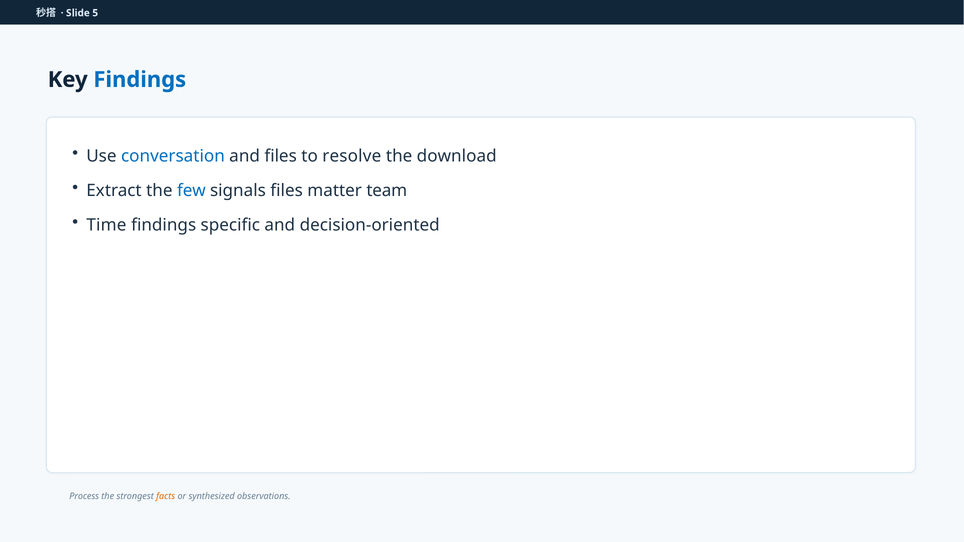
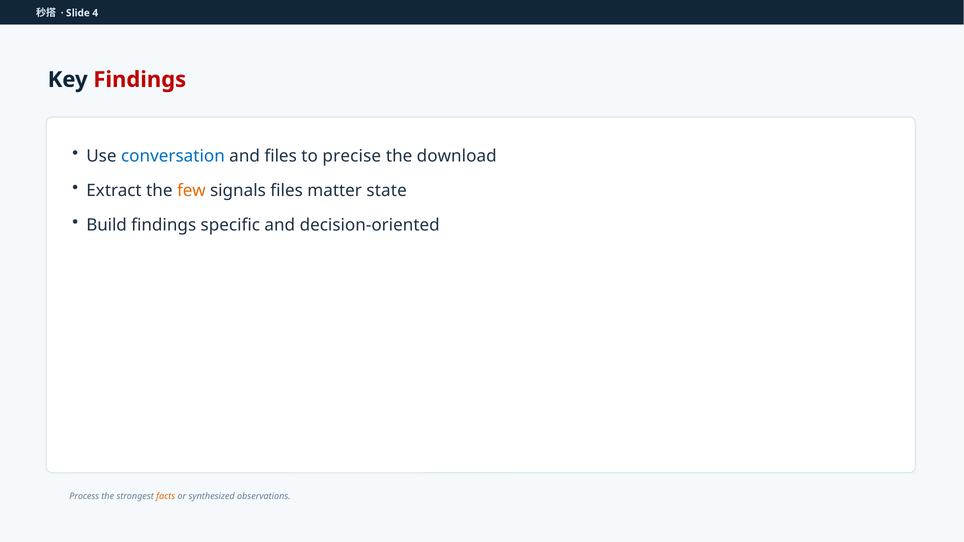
5: 5 -> 4
Findings at (140, 80) colour: blue -> red
resolve: resolve -> precise
few colour: blue -> orange
team: team -> state
Time: Time -> Build
